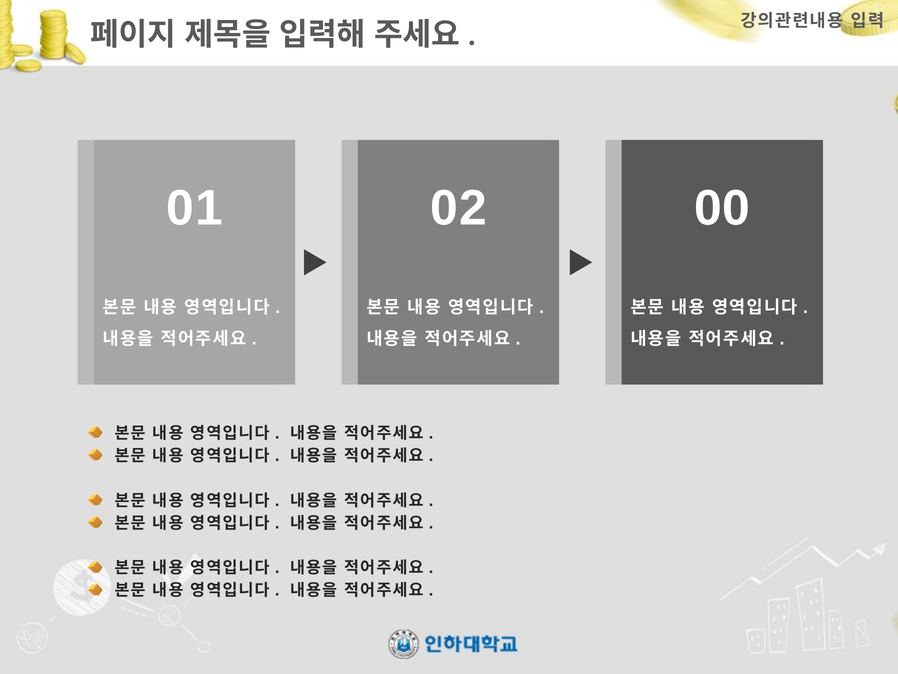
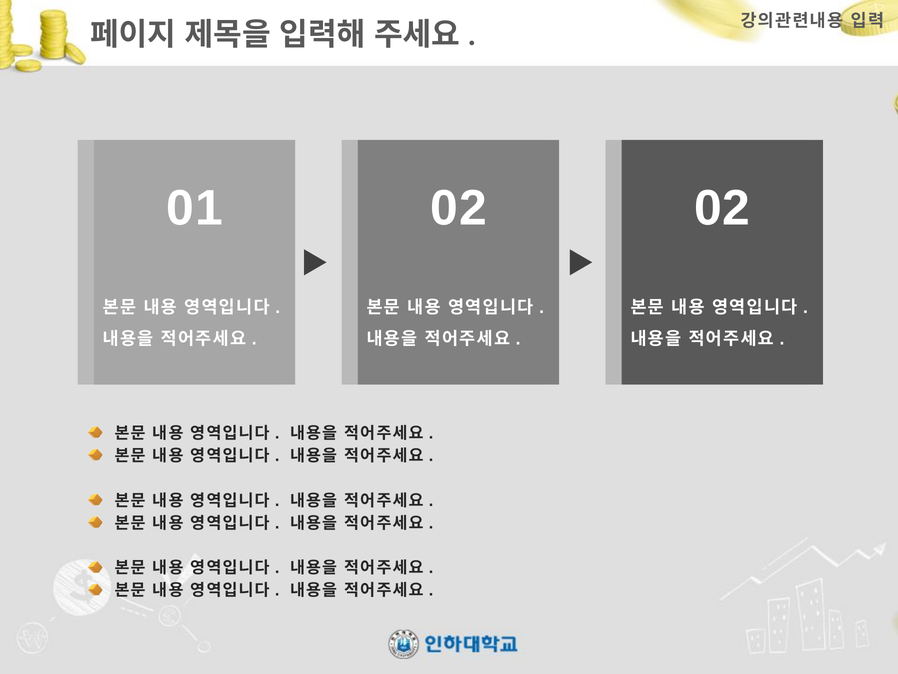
02 00: 00 -> 02
